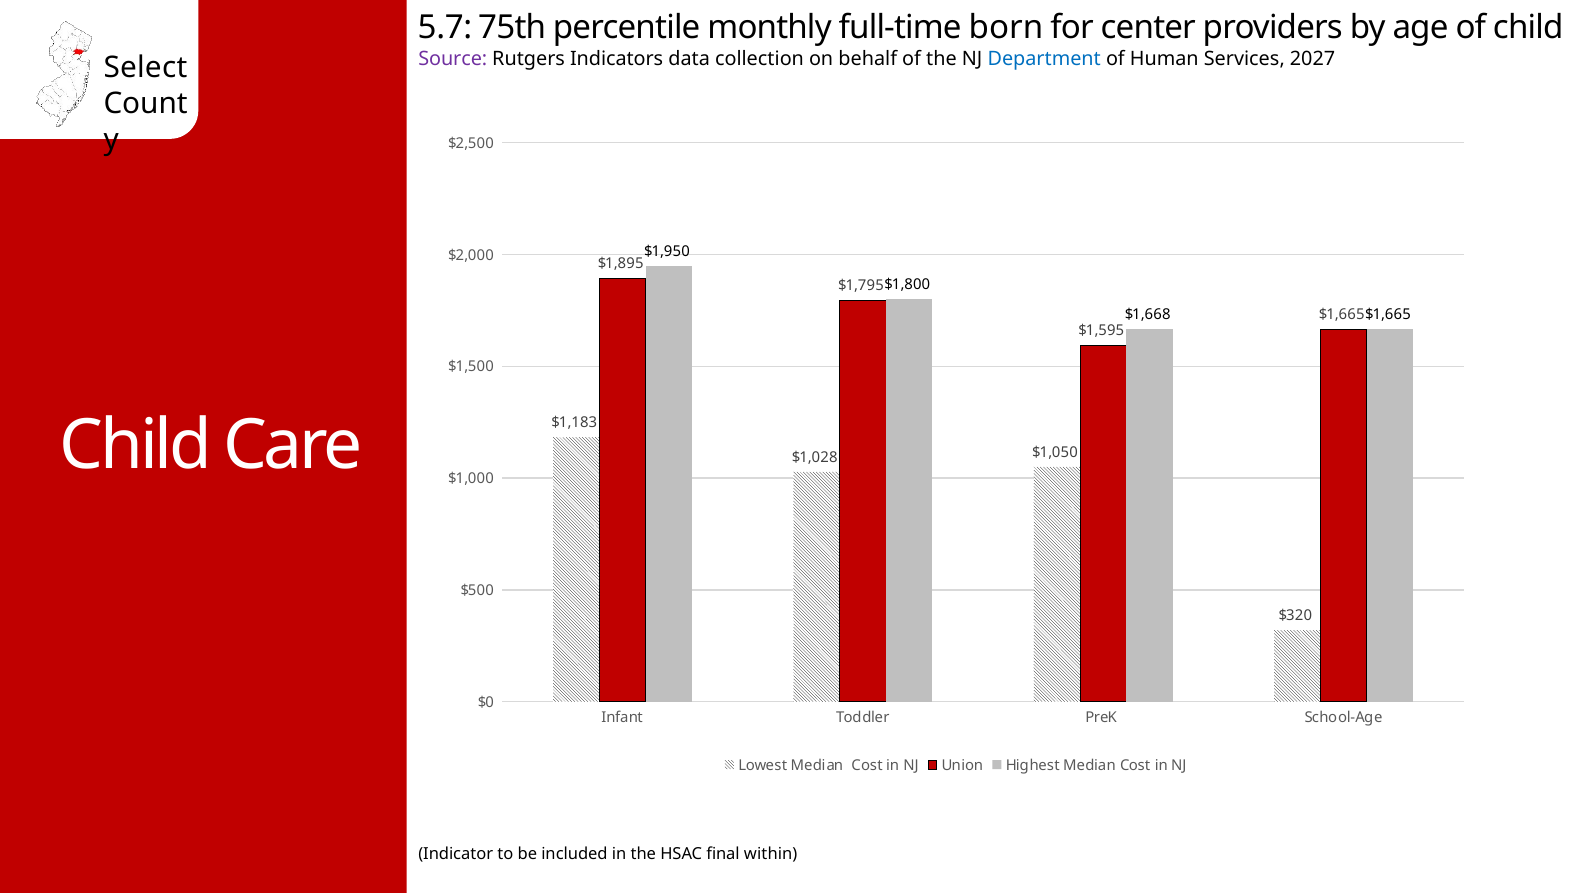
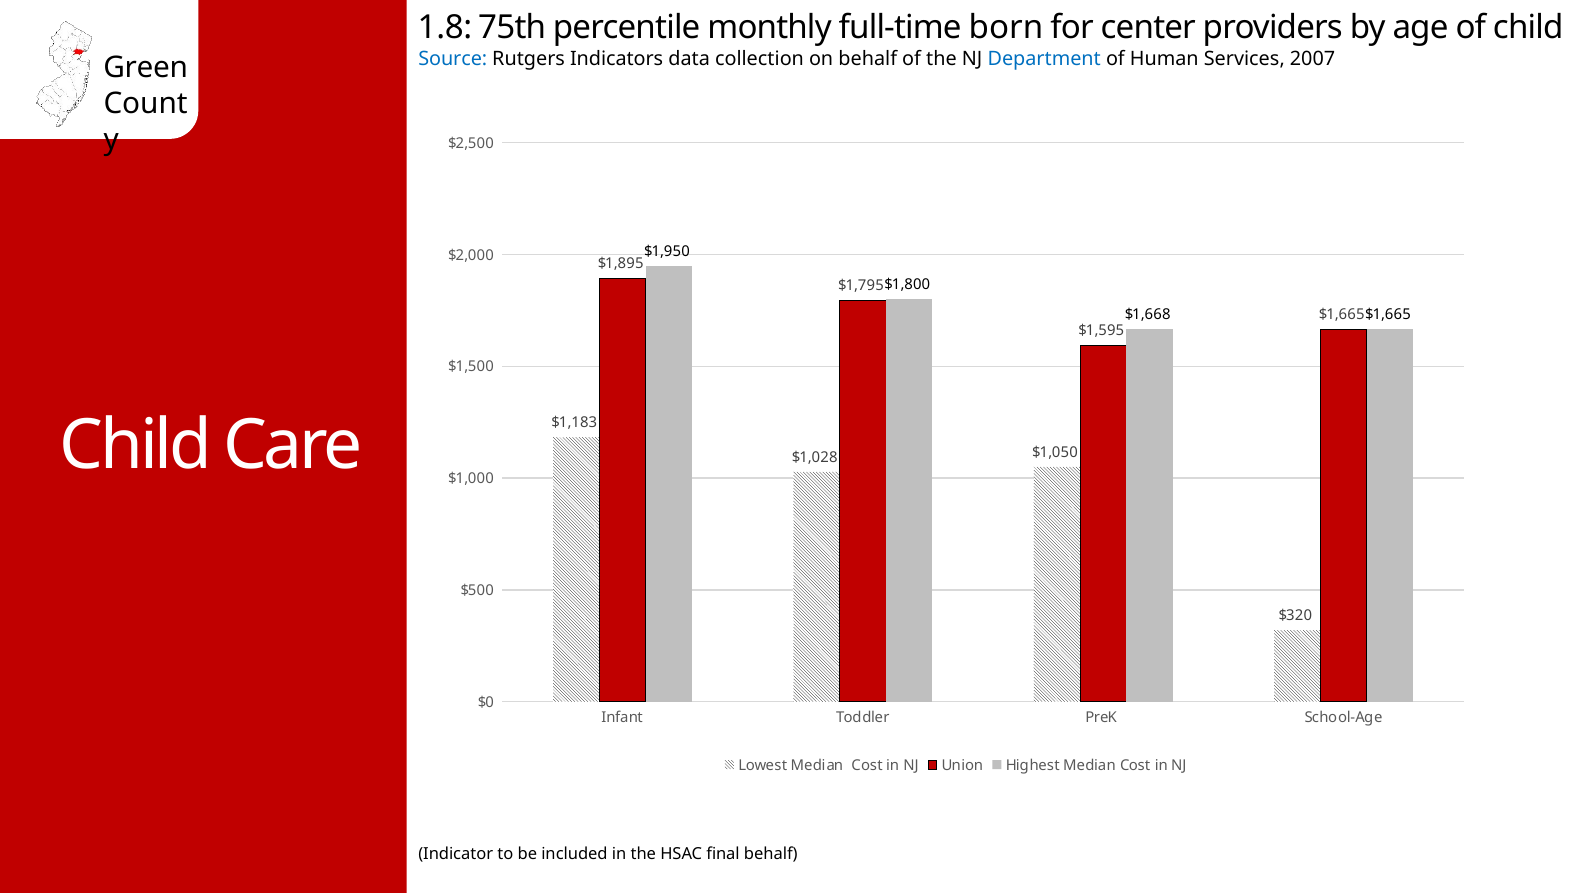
5.7: 5.7 -> 1.8
Source colour: purple -> blue
2027: 2027 -> 2007
Select: Select -> Green
final within: within -> behalf
